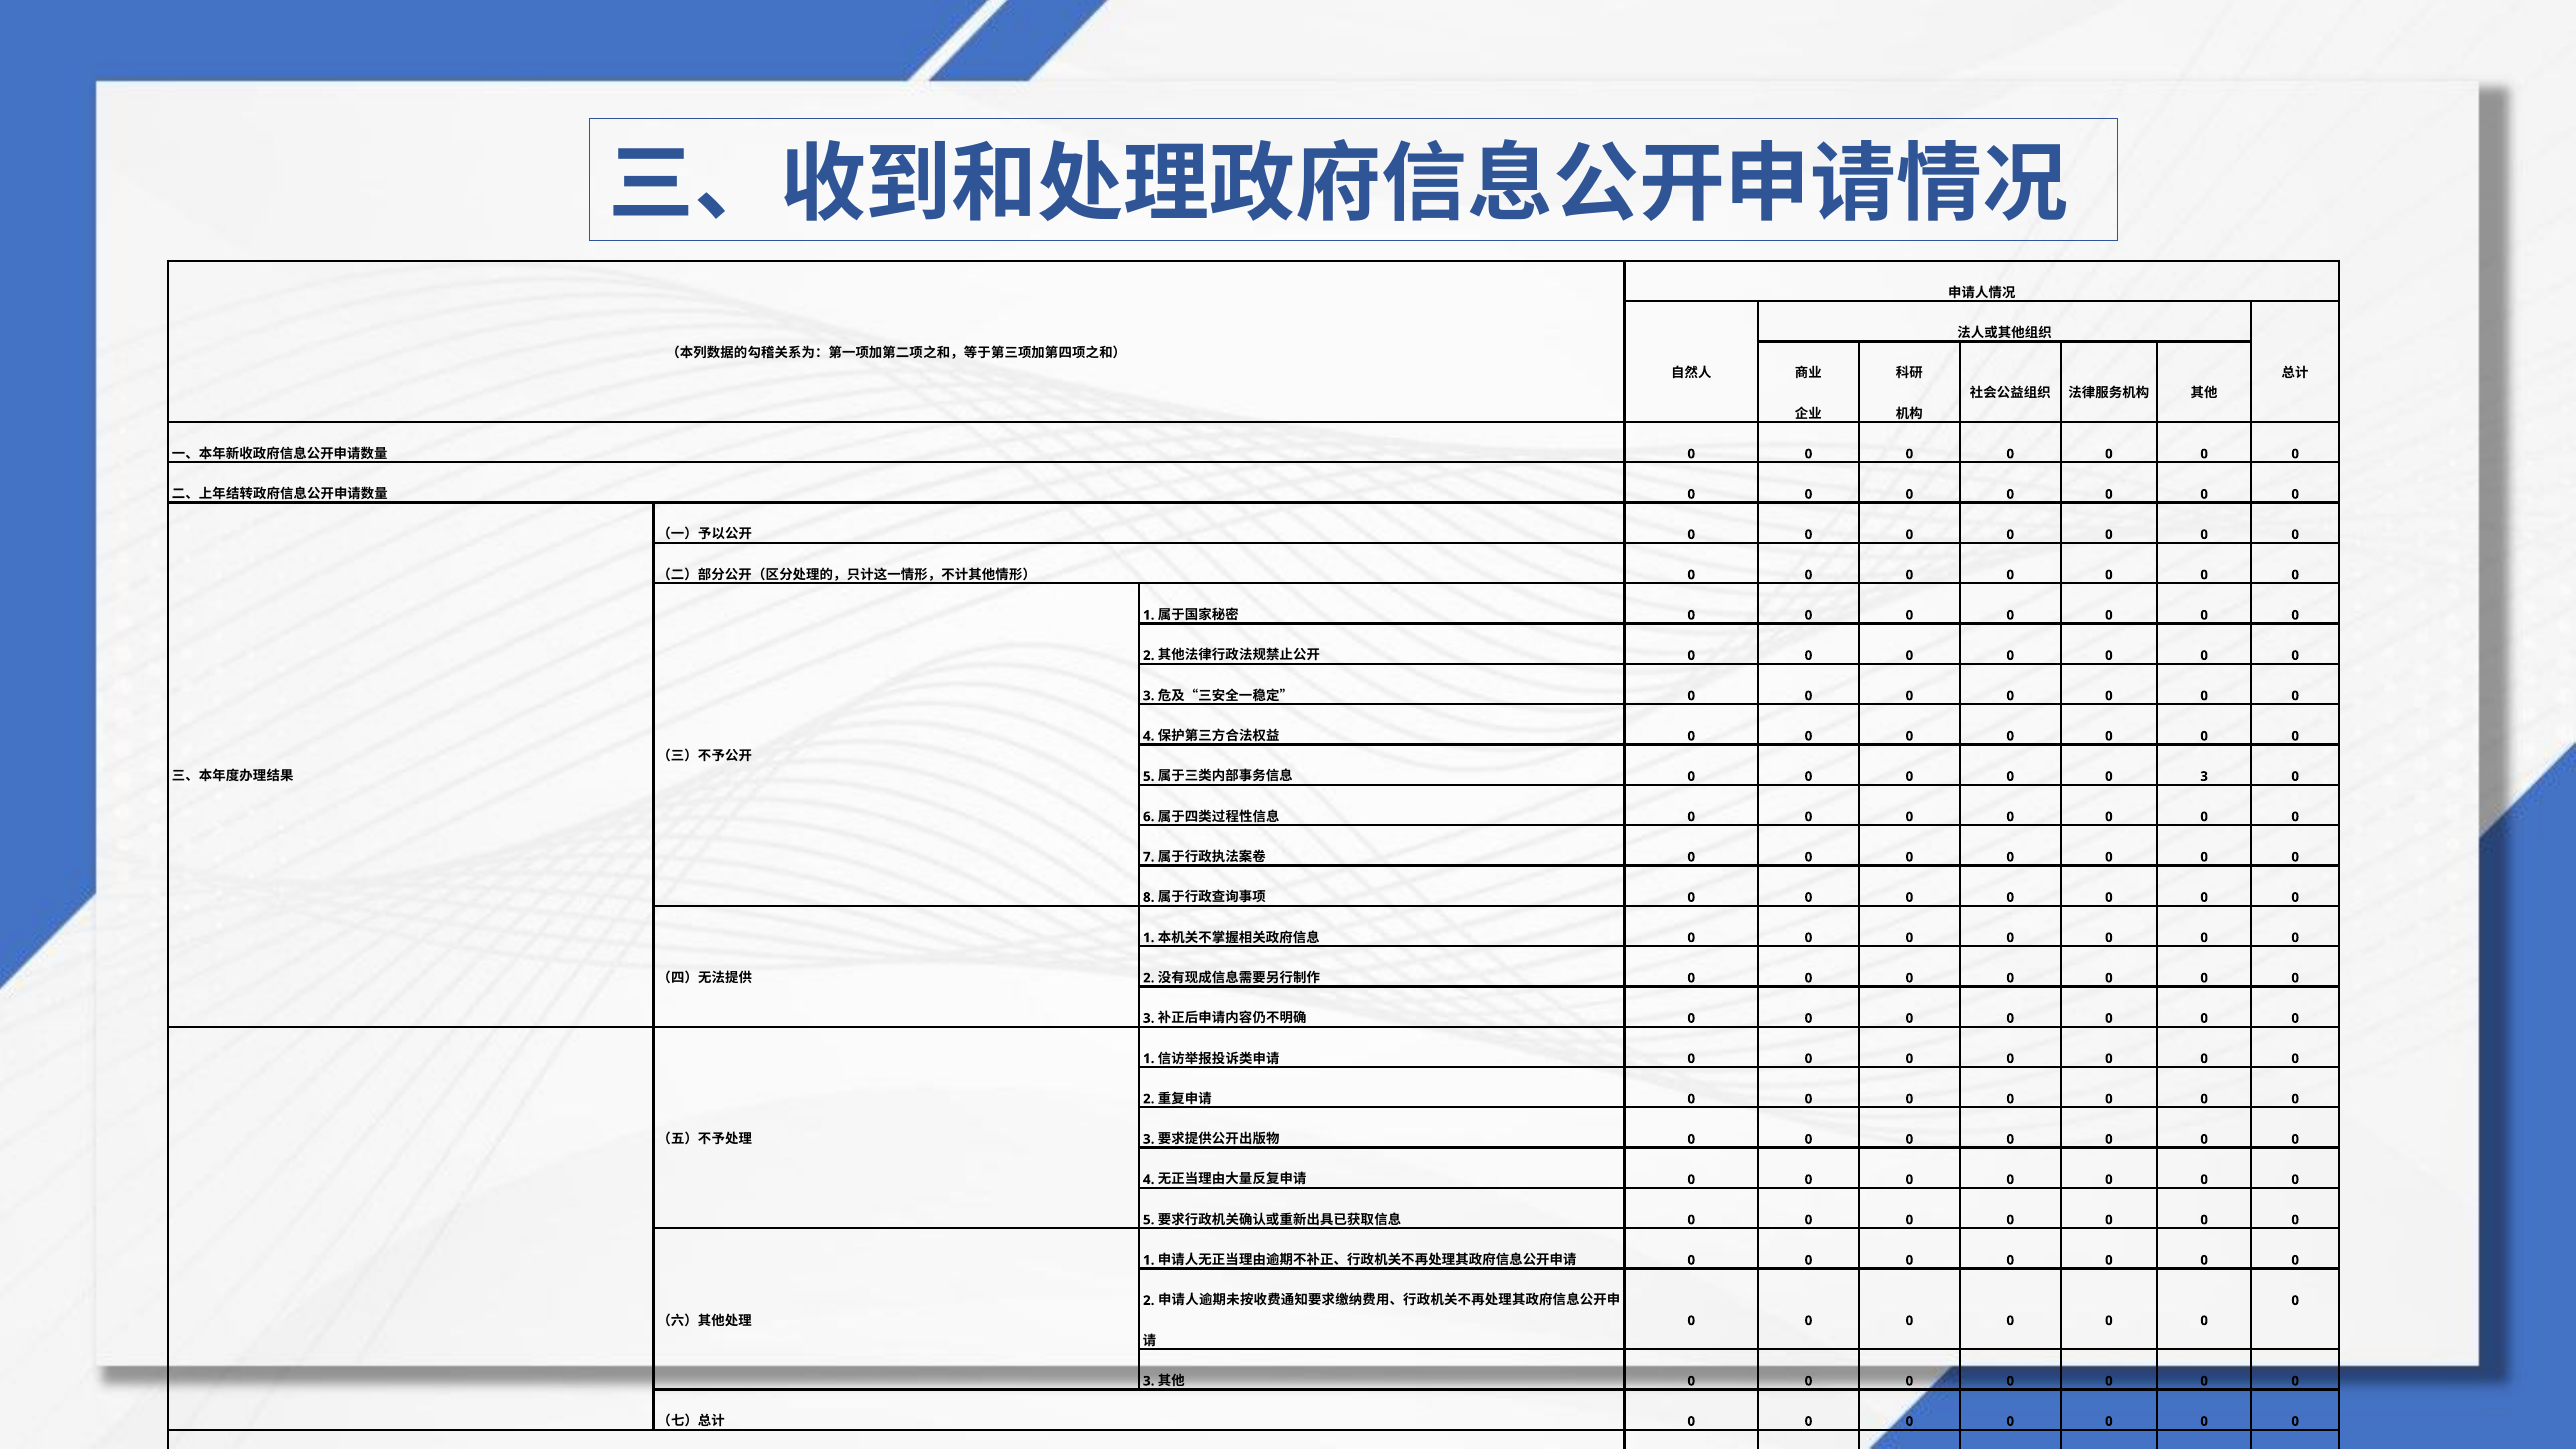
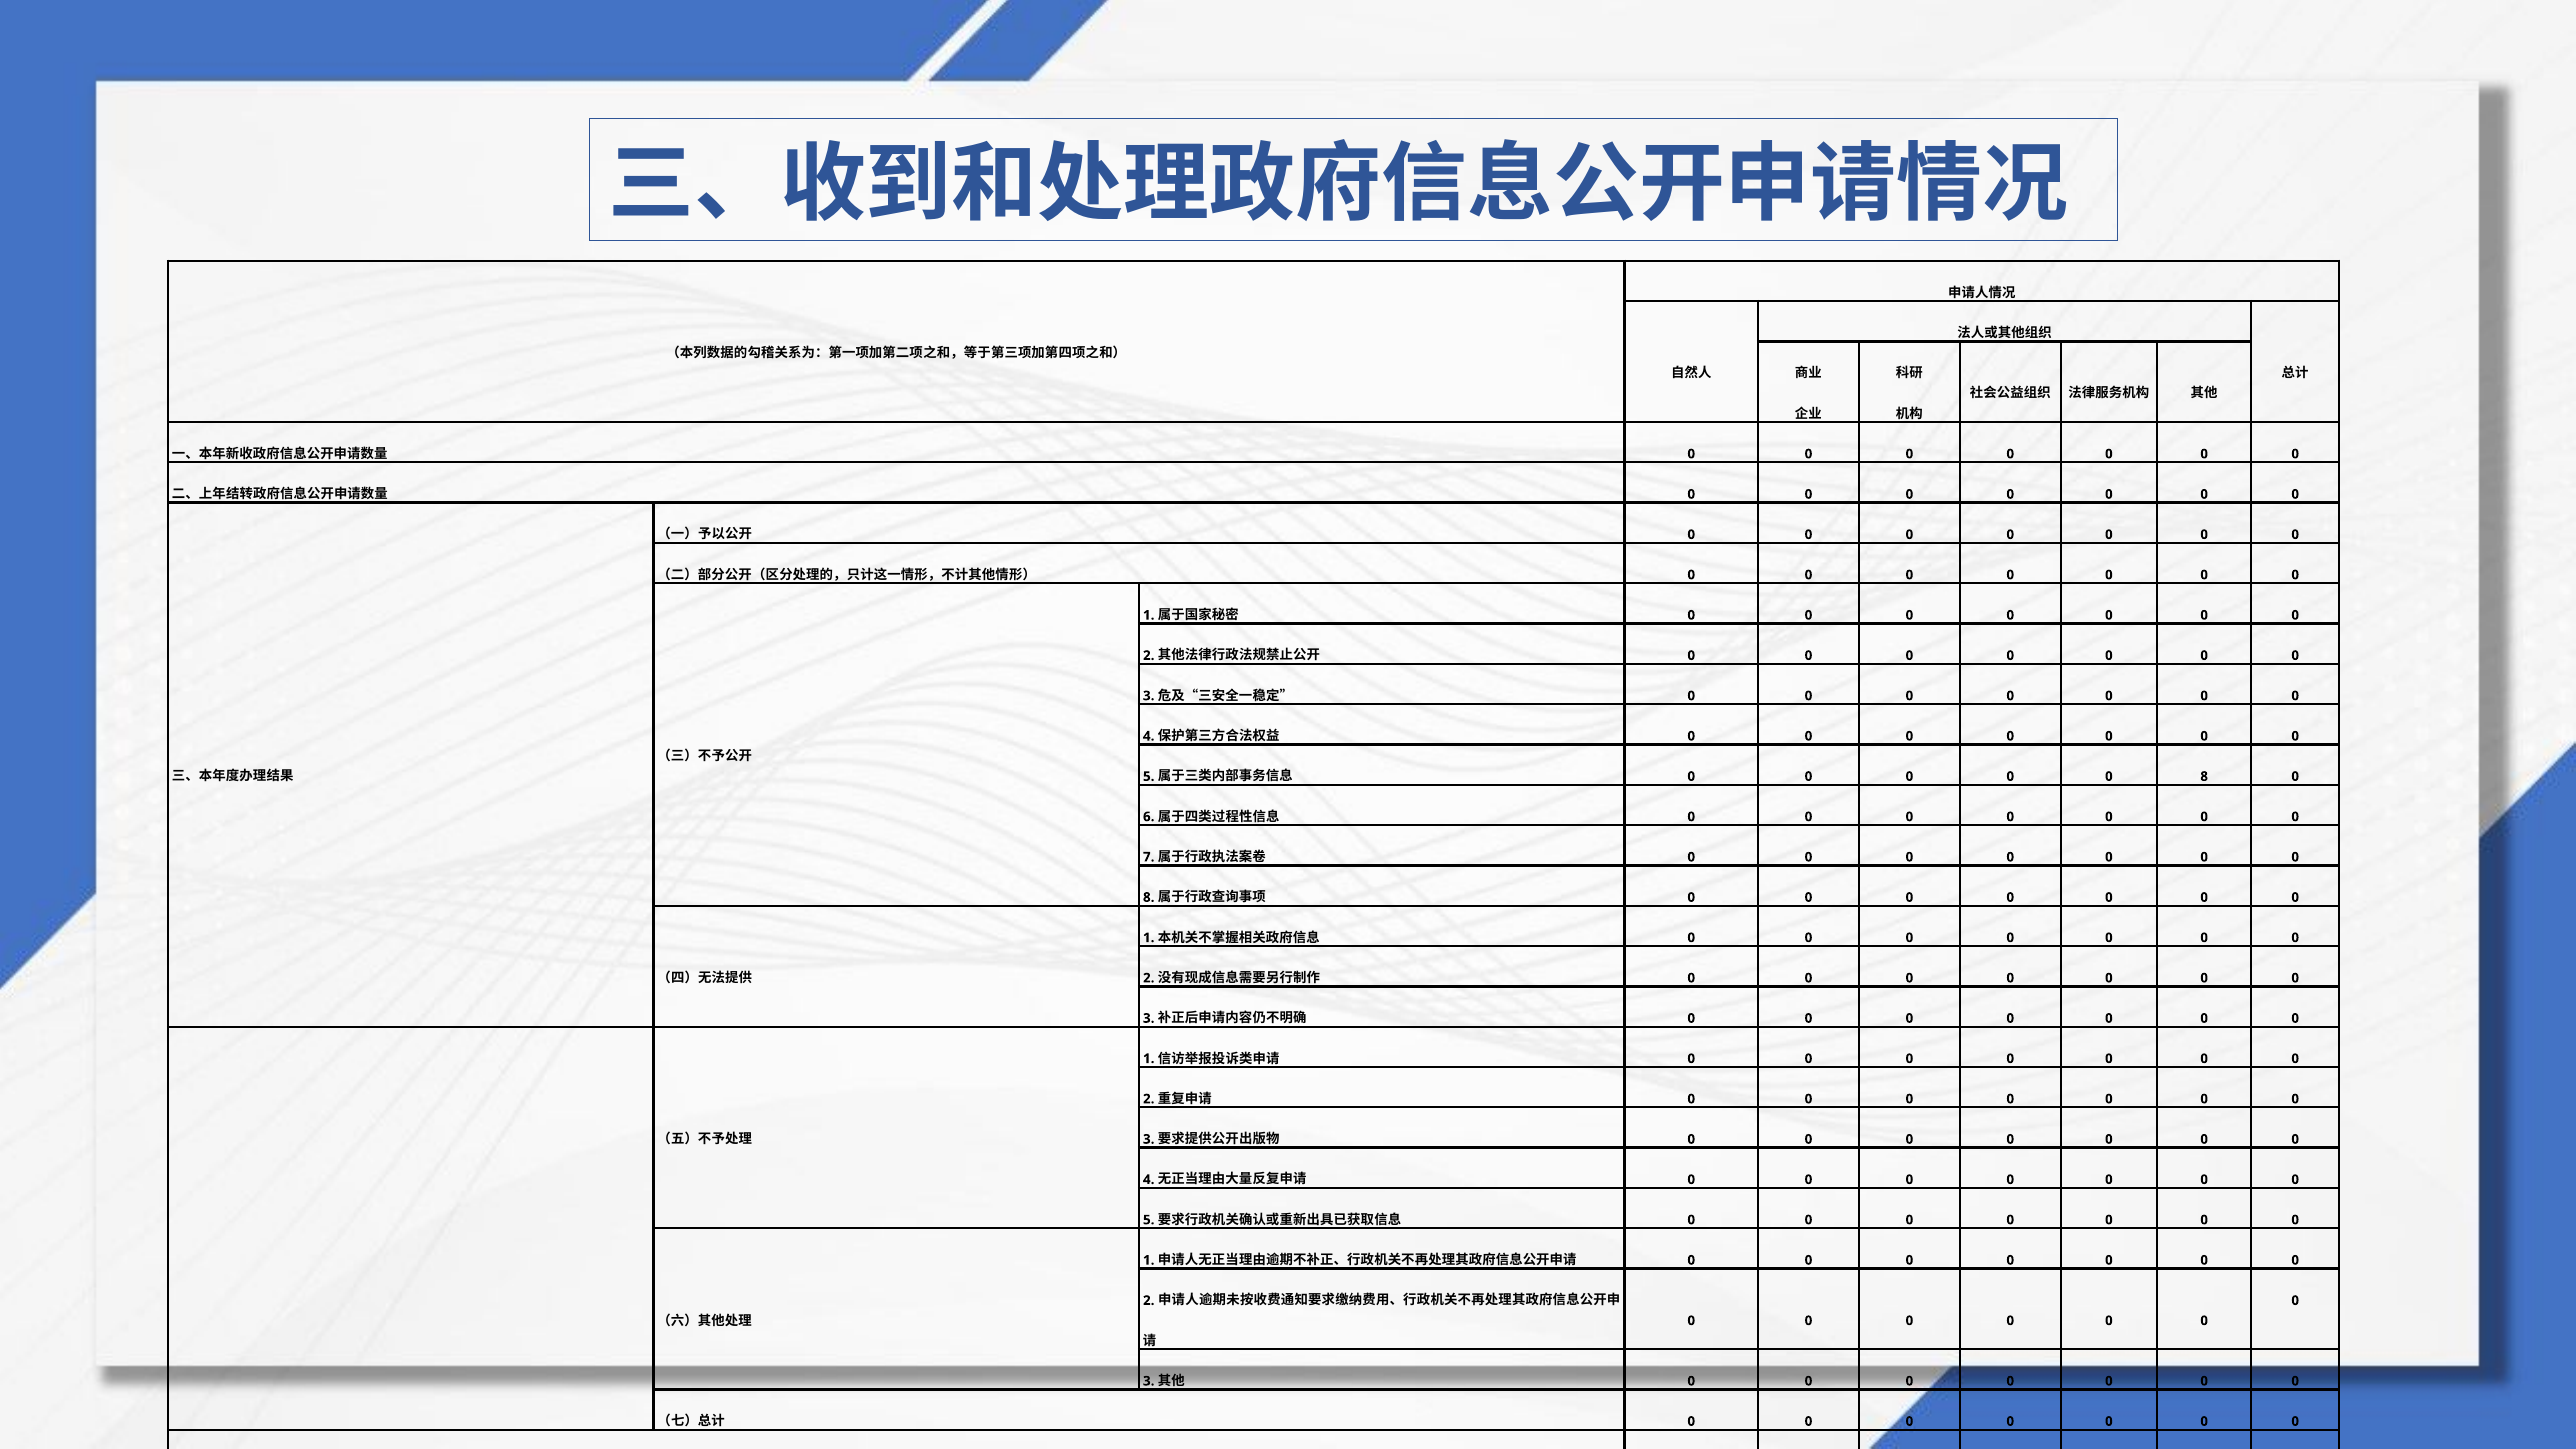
3 at (2204, 776): 3 -> 8
